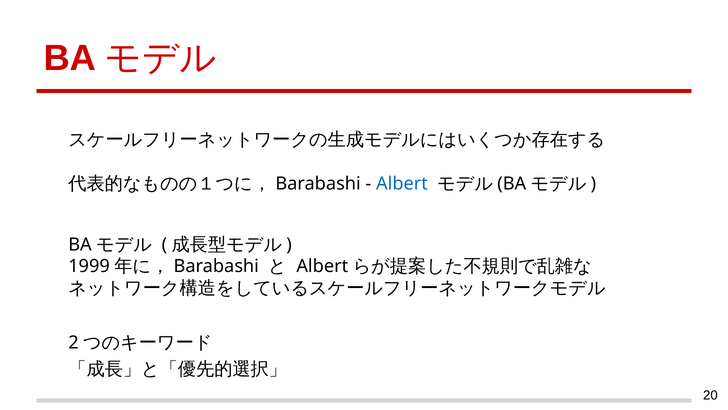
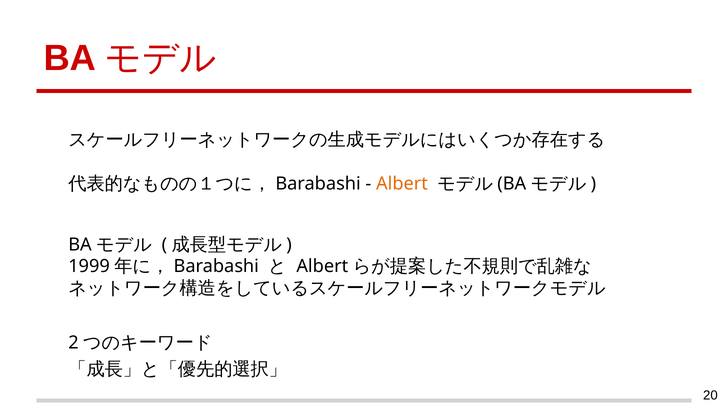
Albert colour: blue -> orange
